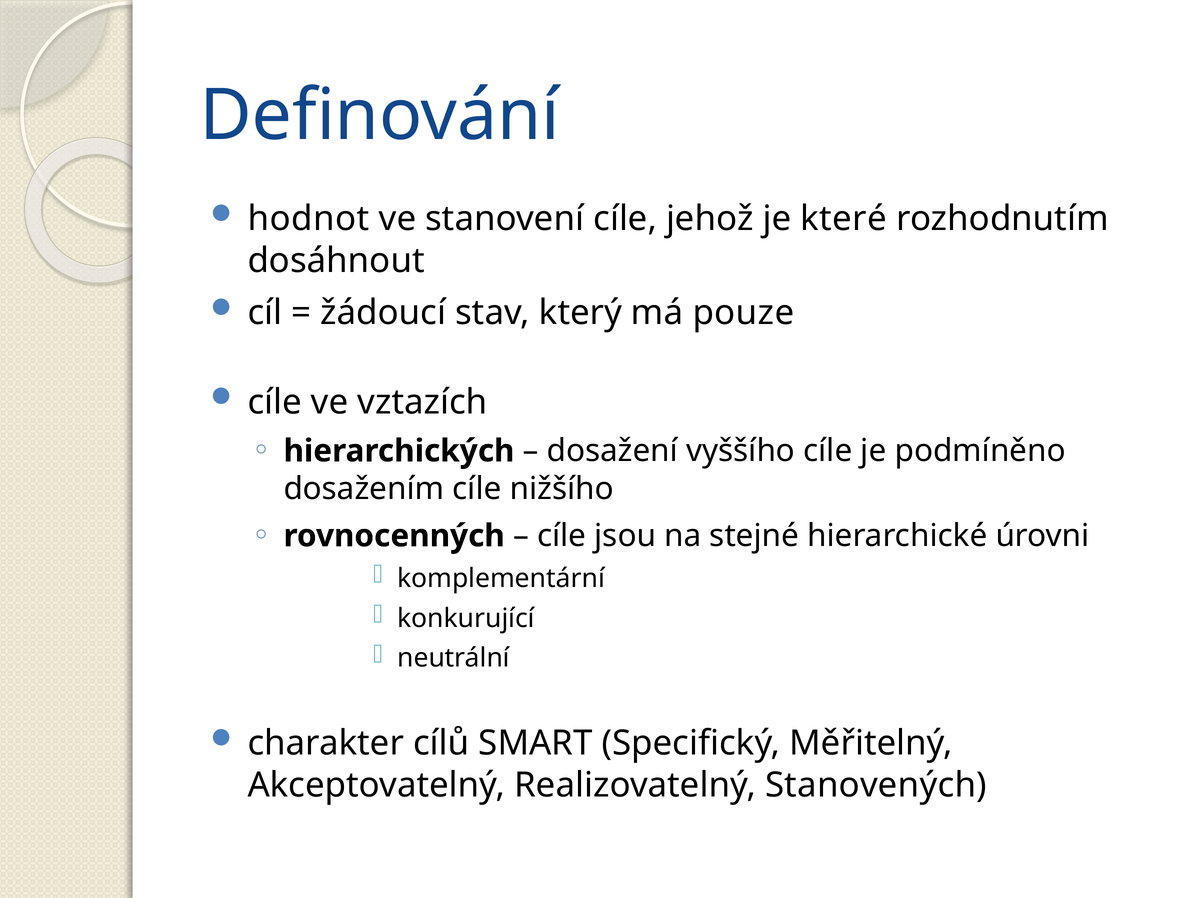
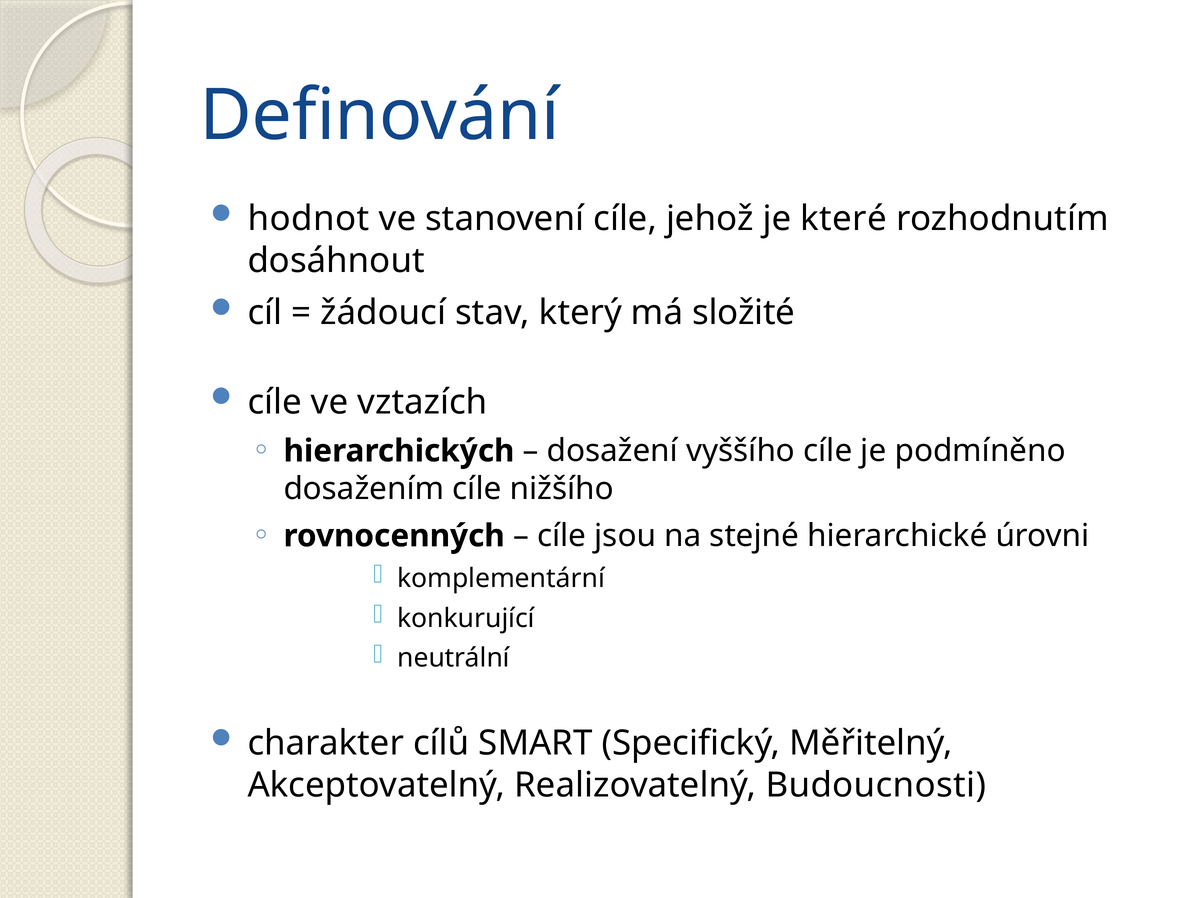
pouze: pouze -> složité
Stanovených: Stanovených -> Budoucnosti
